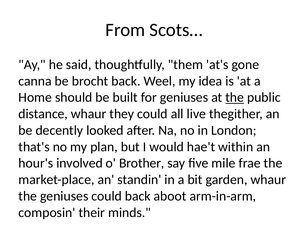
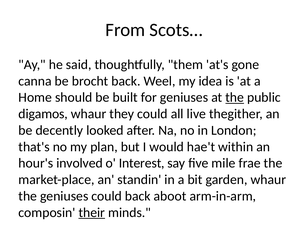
distance: distance -> digamos
Brother: Brother -> Interest
their underline: none -> present
